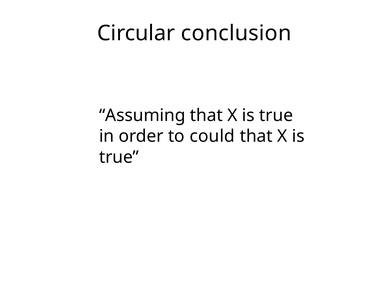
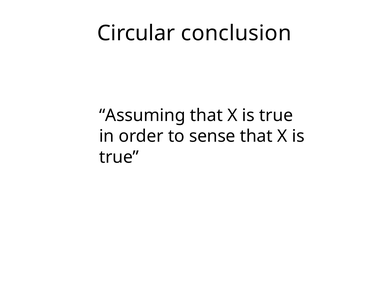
could: could -> sense
